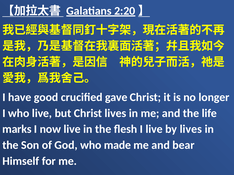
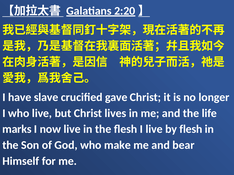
good: good -> slave
by lives: lives -> flesh
made: made -> make
